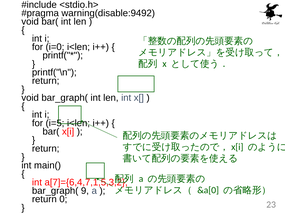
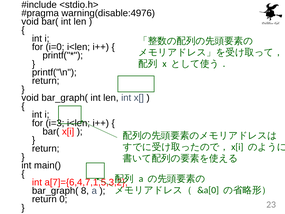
warning(disable:9492: warning(disable:9492 -> warning(disable:4976
i=5: i=5 -> i=3
9: 9 -> 8
